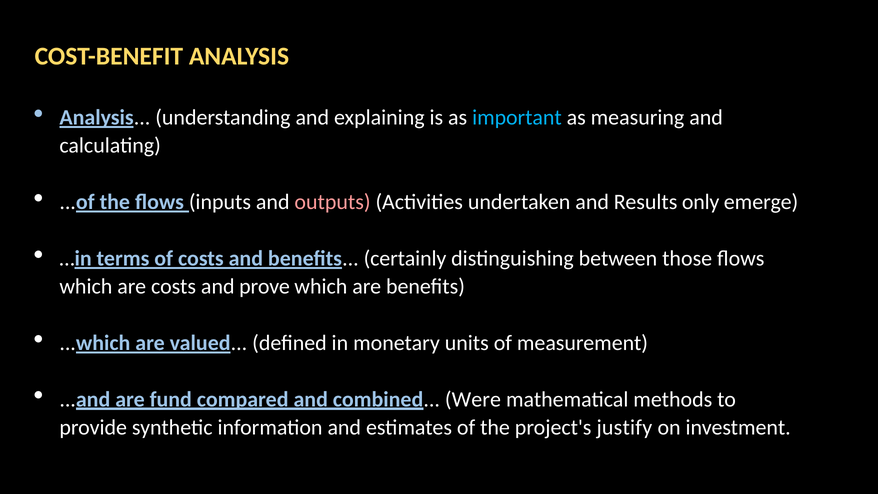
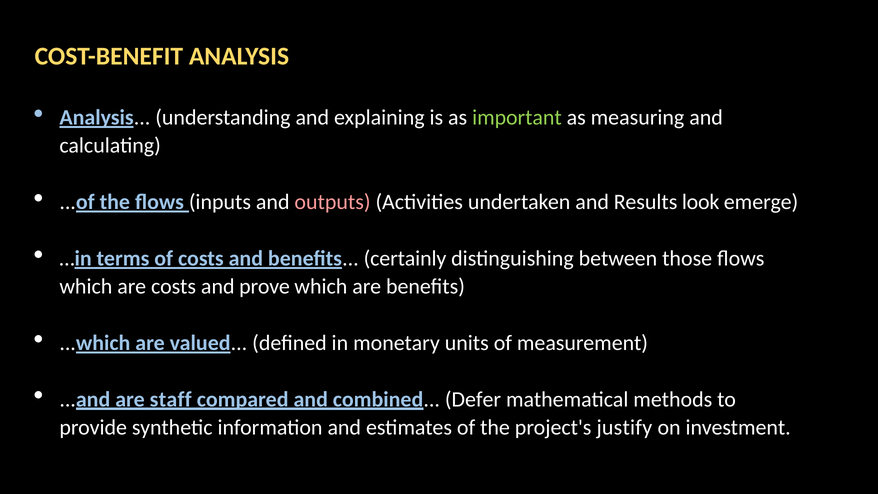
important colour: light blue -> light green
only: only -> look
fund: fund -> staff
Were: Were -> Defer
